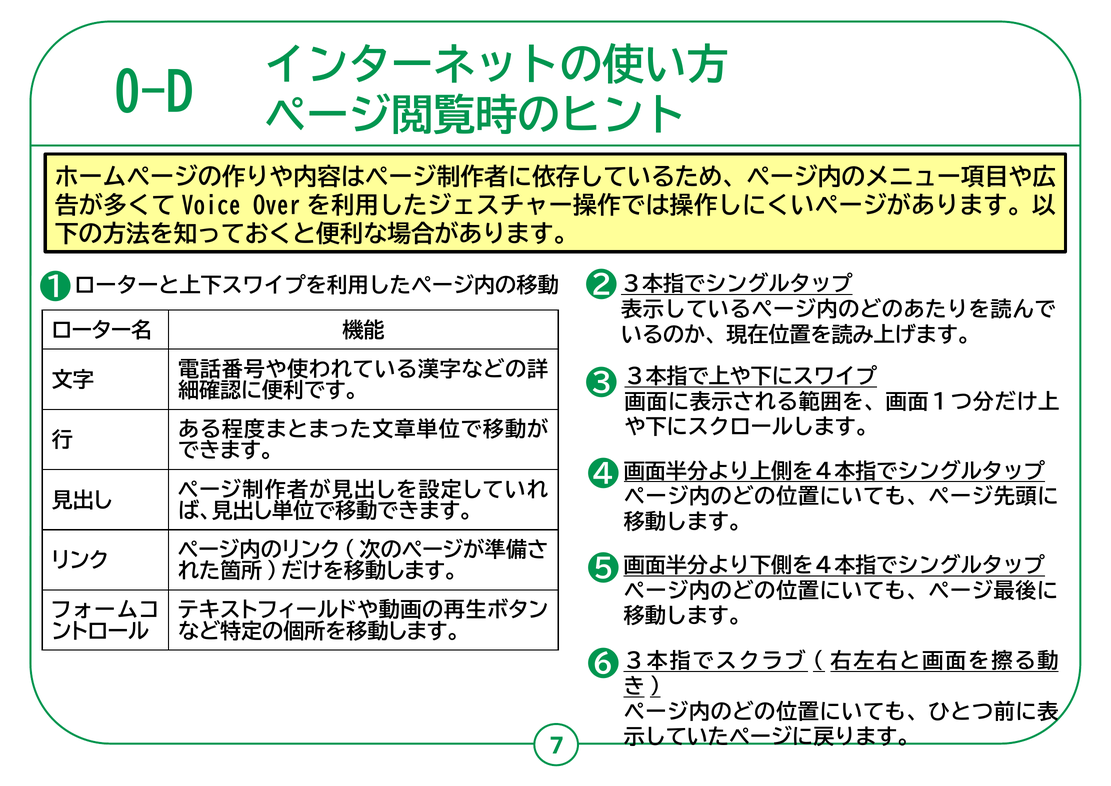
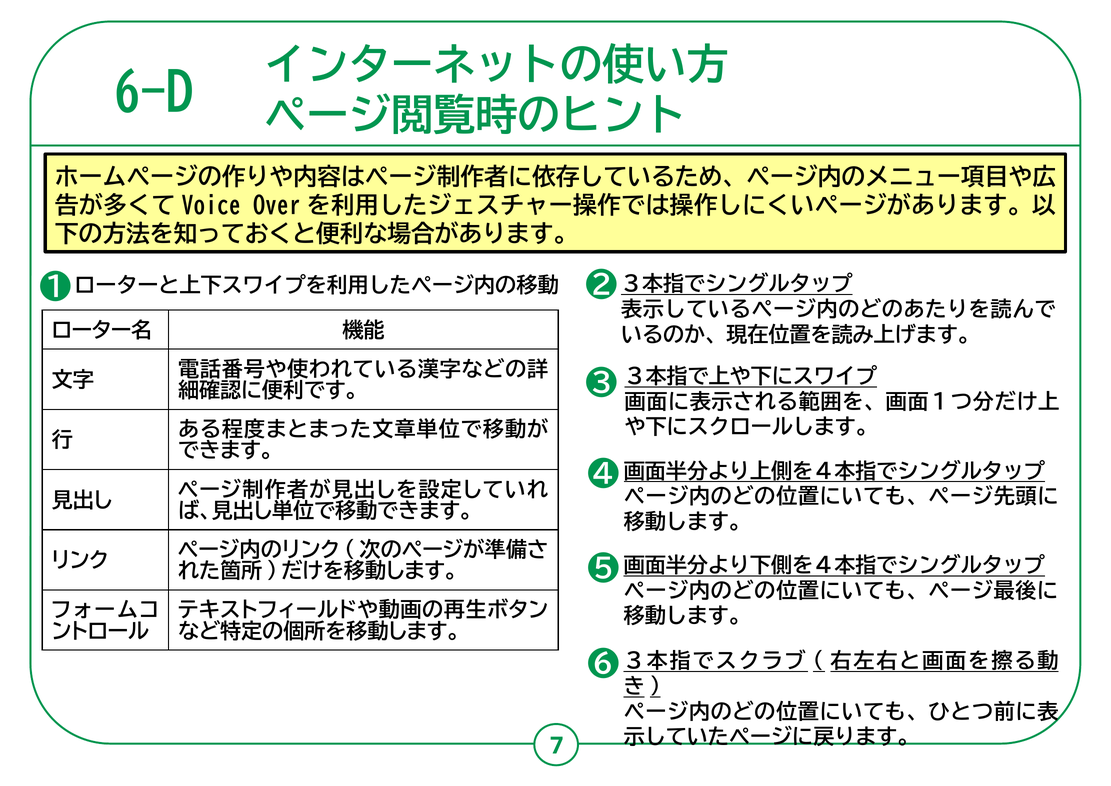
0-D: 0-D -> 6-D
